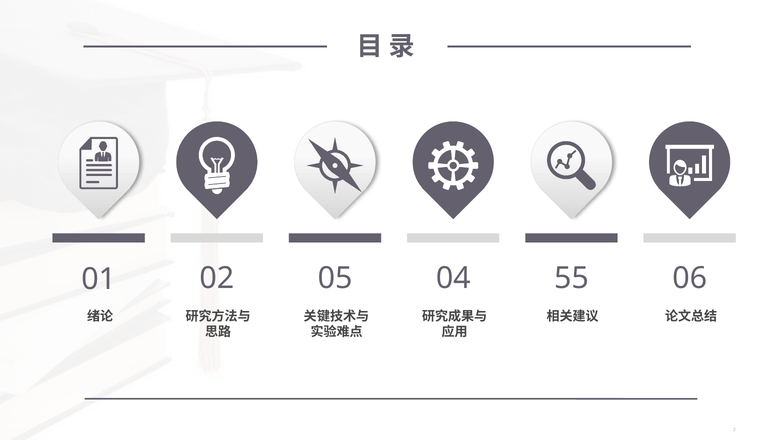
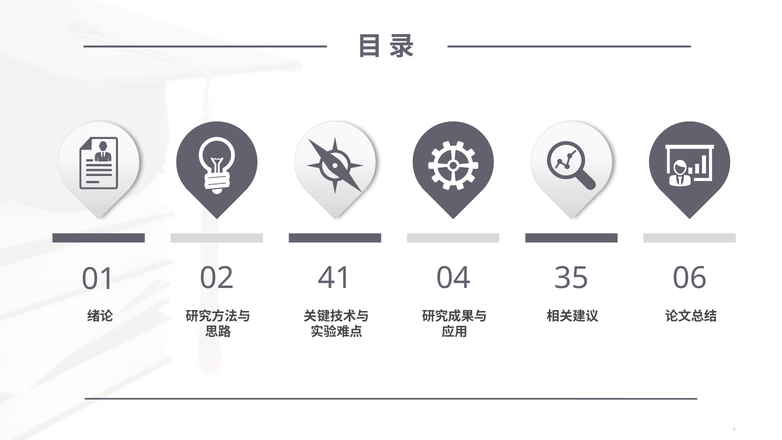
05: 05 -> 41
55: 55 -> 35
